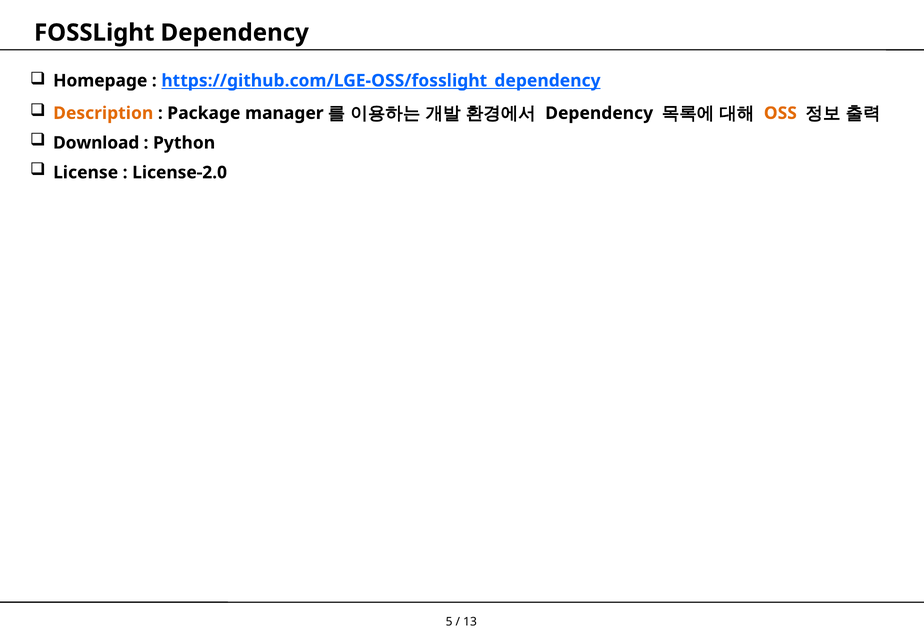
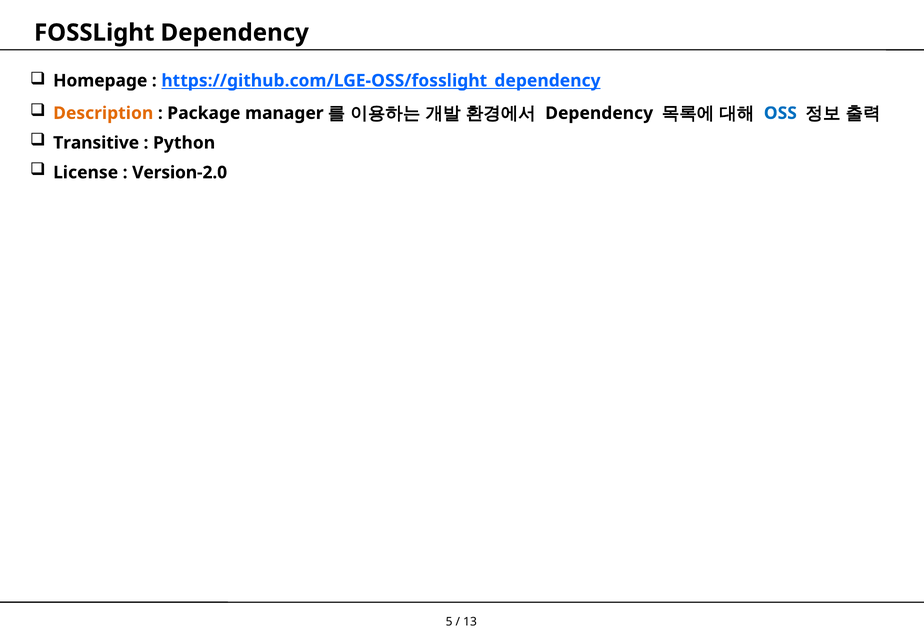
OSS colour: orange -> blue
Download: Download -> Transitive
License-2.0: License-2.0 -> Version-2.0
